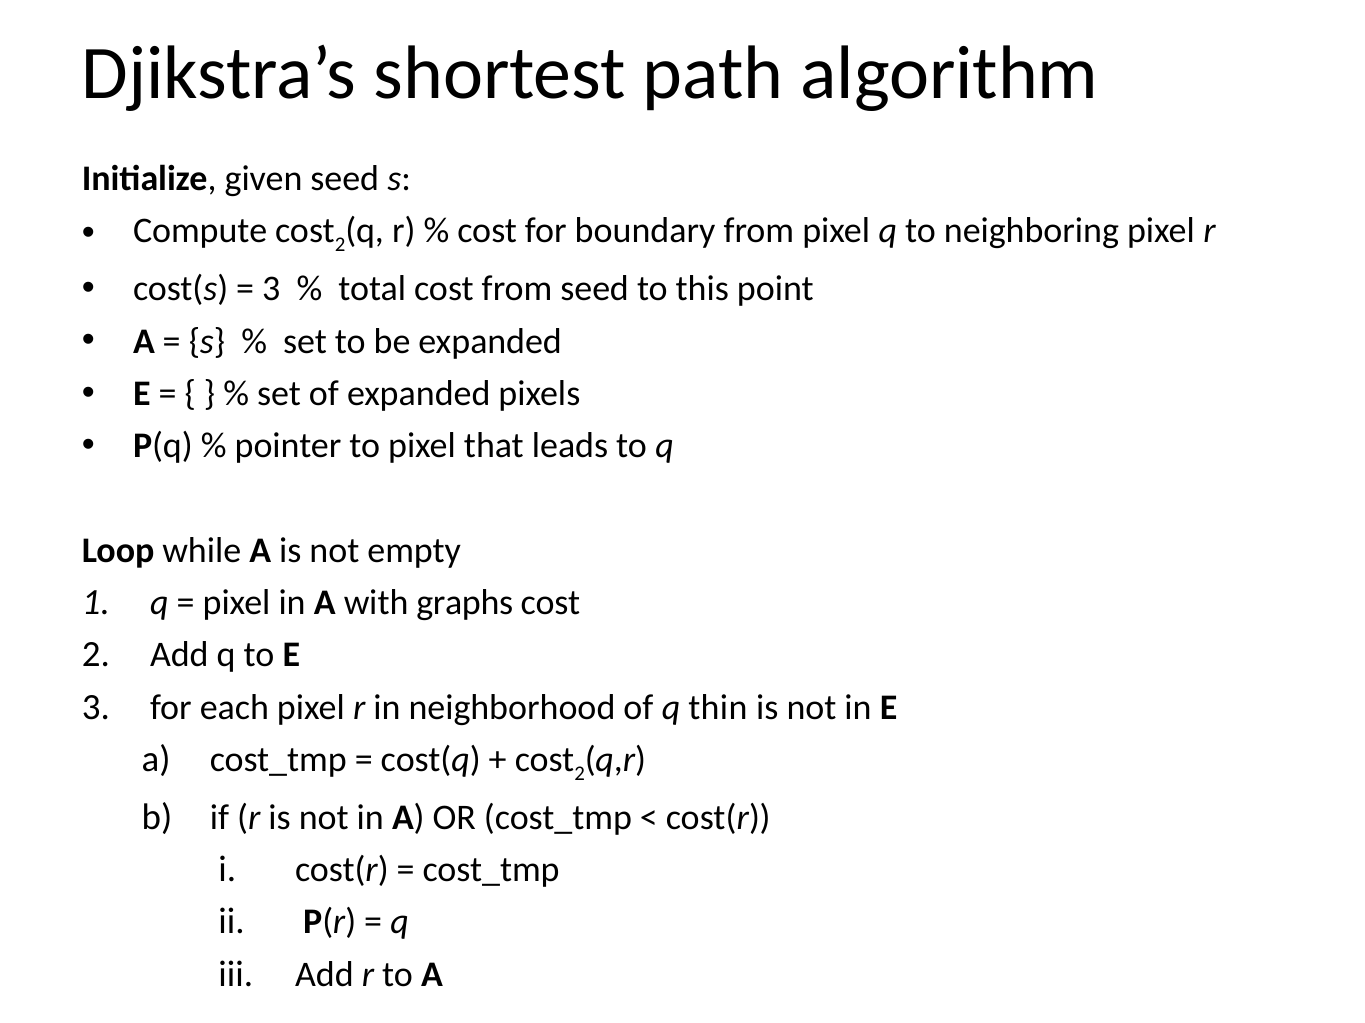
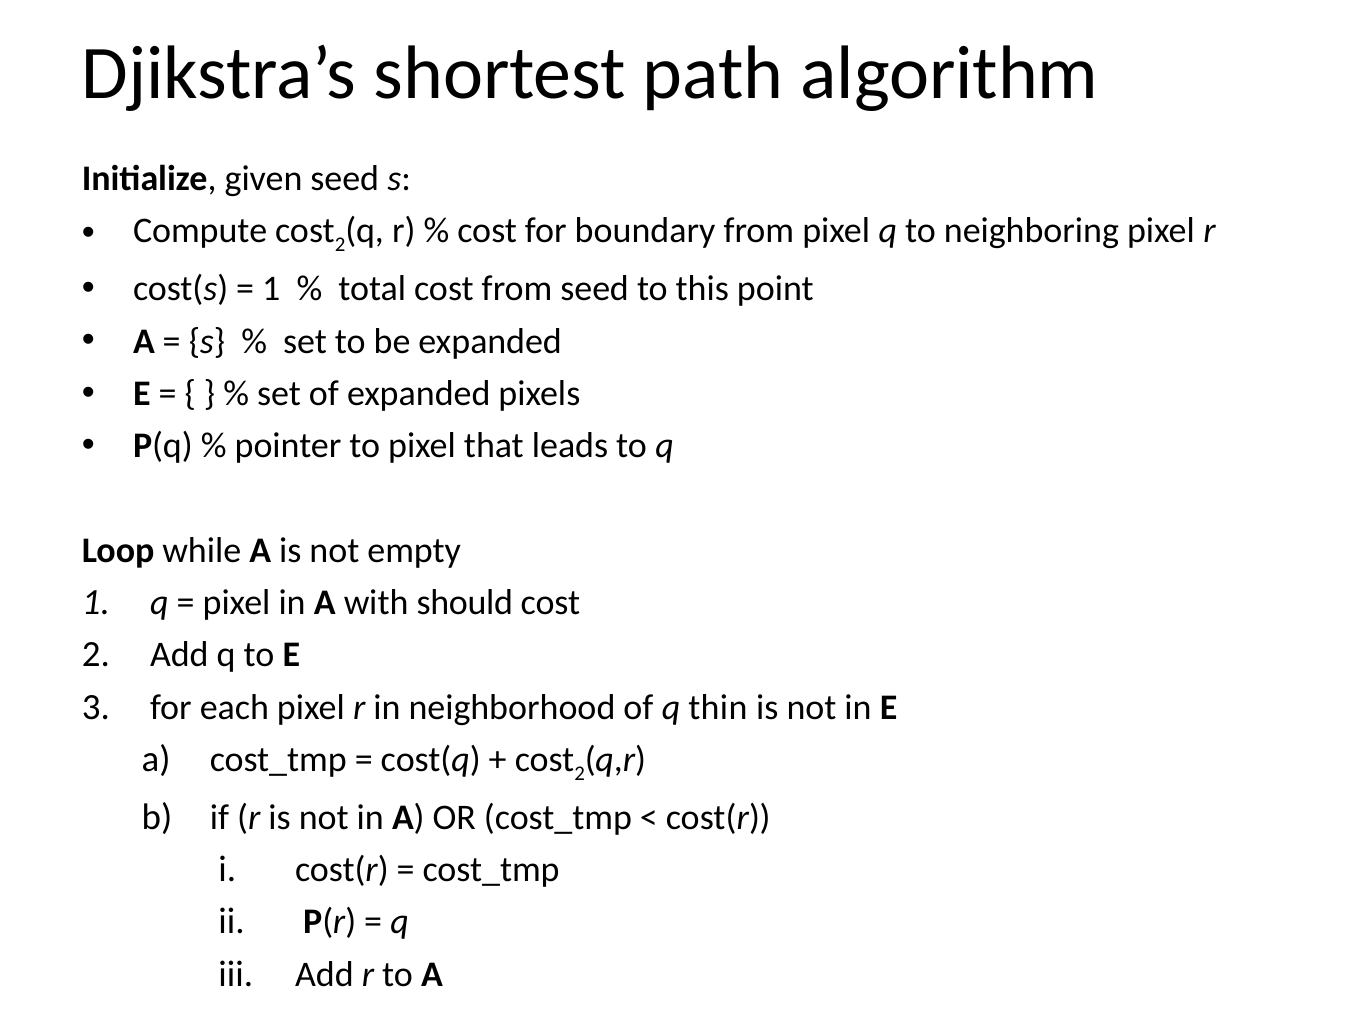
3 at (271, 289): 3 -> 1
graphs: graphs -> should
